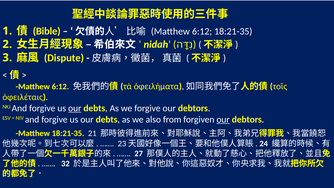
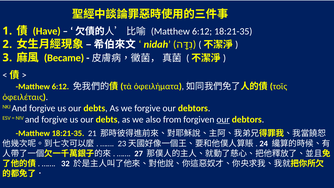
Bible: Bible -> Have
Dispute: Dispute -> Became
our at (75, 108) underline: present -> none
